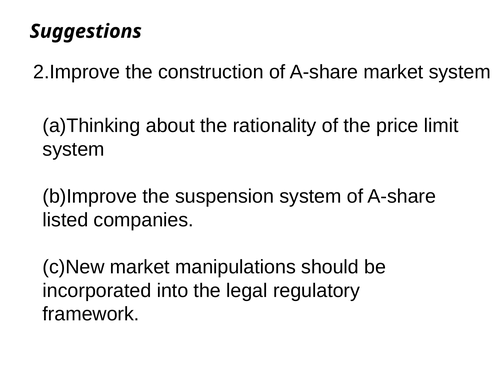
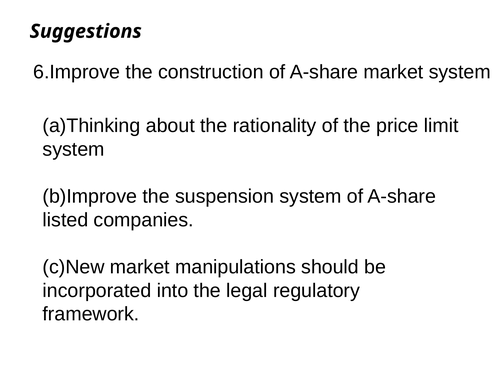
2.Improve: 2.Improve -> 6.Improve
